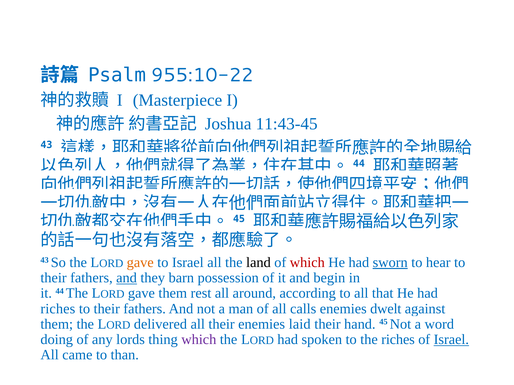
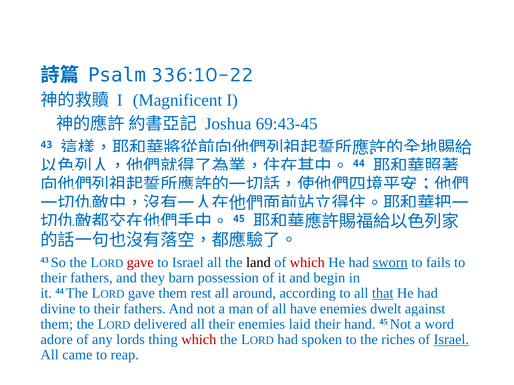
955:10-22: 955:10-22 -> 336:10-22
Masterpiece: Masterpiece -> Magnificent
11:43-45: 11:43-45 -> 69:43-45
gave at (140, 263) colour: orange -> red
hear: hear -> fails
and at (127, 278) underline: present -> none
that underline: none -> present
riches at (58, 309): riches -> divine
calls: calls -> have
doing: doing -> adore
which at (199, 340) colour: purple -> red
than: than -> reap
